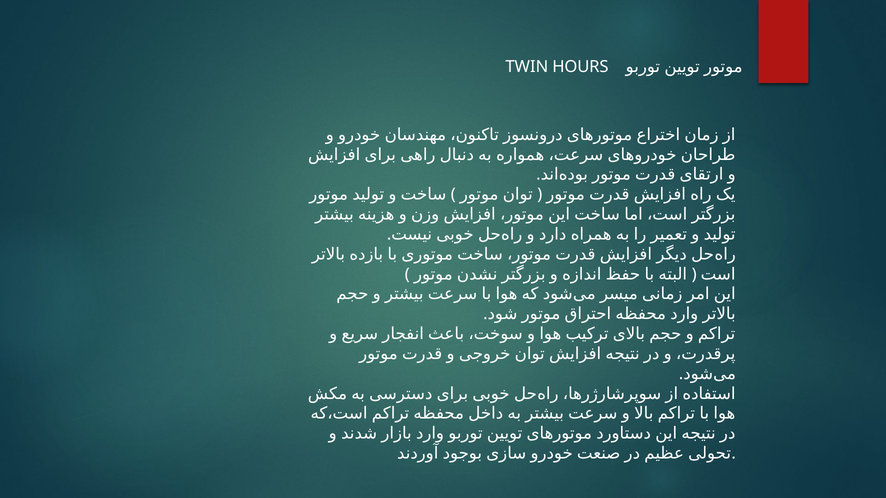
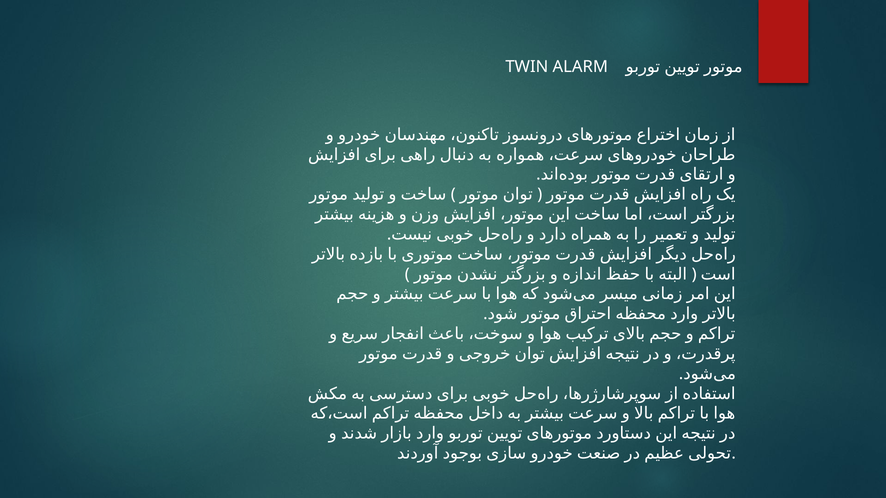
HOURS: HOURS -> ALARM
